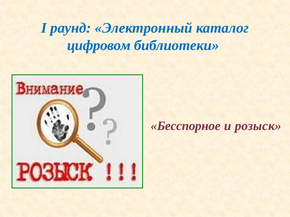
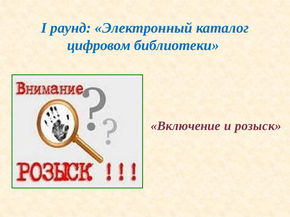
Бесспорное: Бесспорное -> Включение
